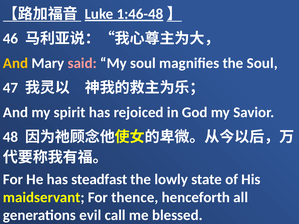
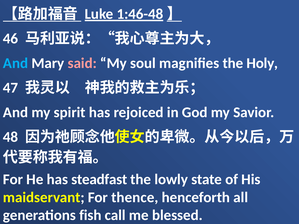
And at (16, 63) colour: yellow -> light blue
the Soul: Soul -> Holy
evil: evil -> fish
